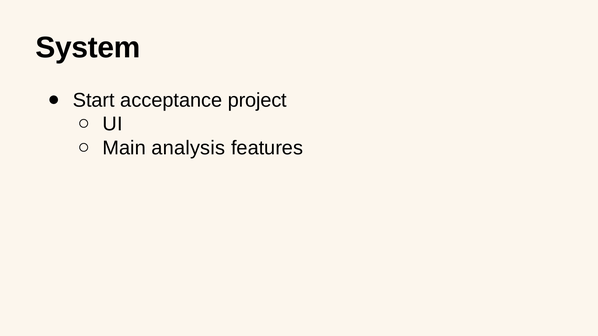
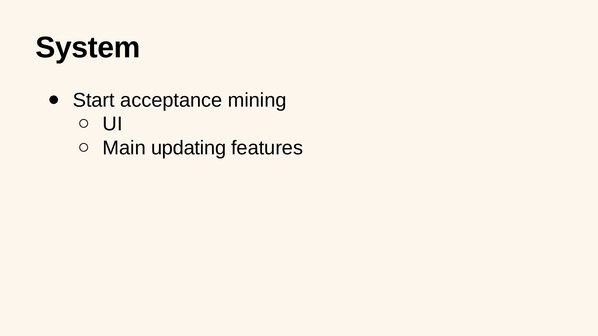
project: project -> mining
analysis: analysis -> updating
